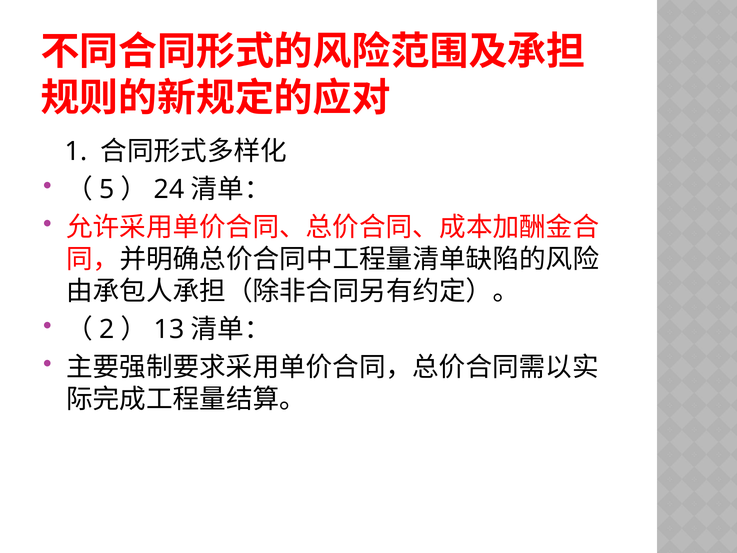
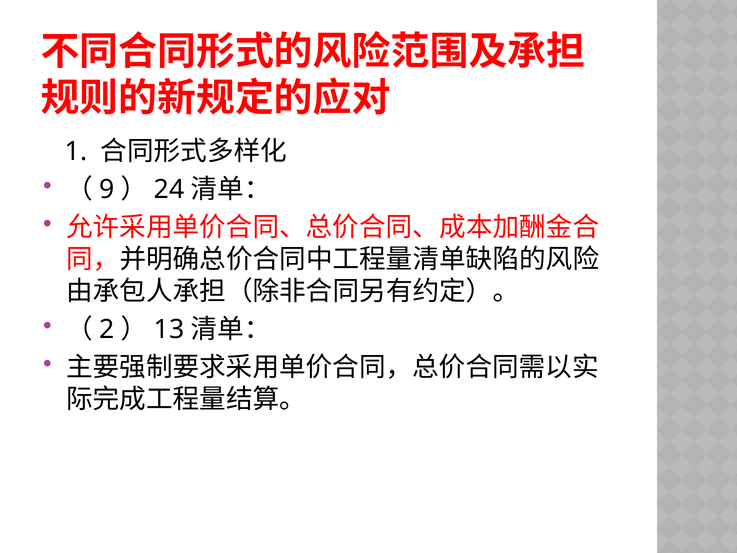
5: 5 -> 9
